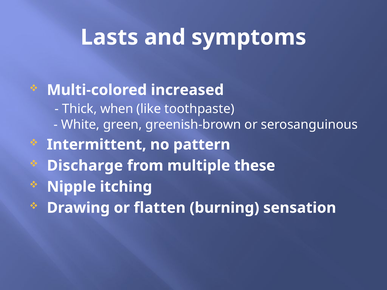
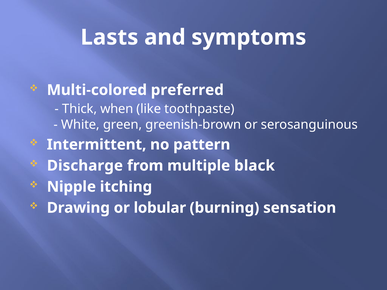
increased: increased -> preferred
these: these -> black
flatten: flatten -> lobular
